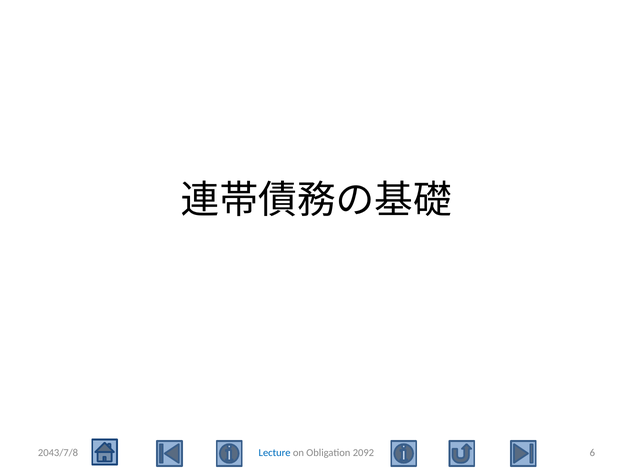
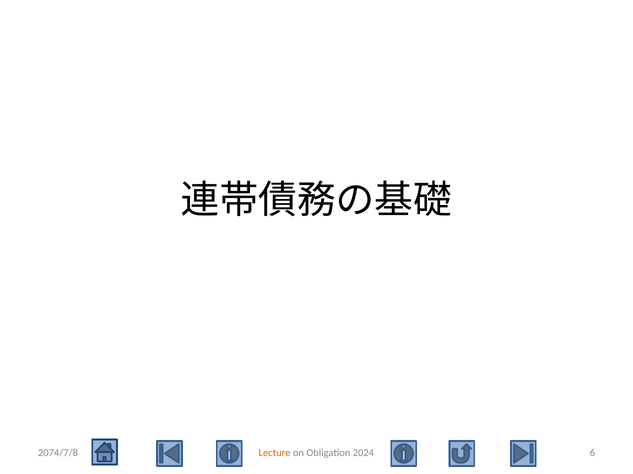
Lecture colour: blue -> orange
2092: 2092 -> 2024
2043/7/8: 2043/7/8 -> 2074/7/8
